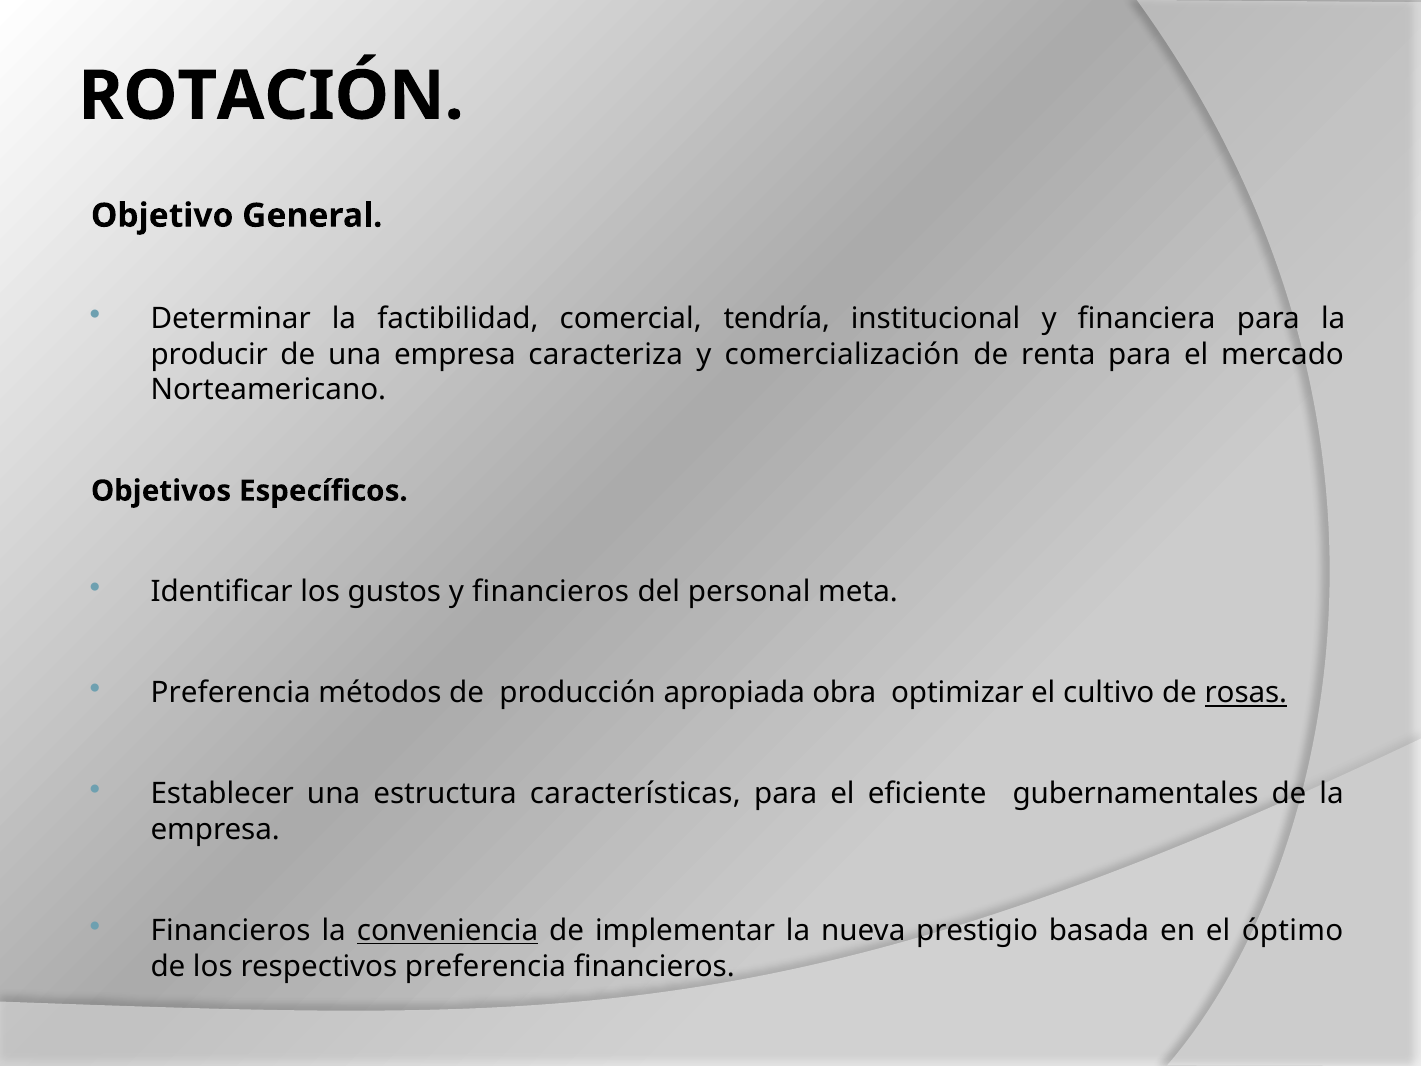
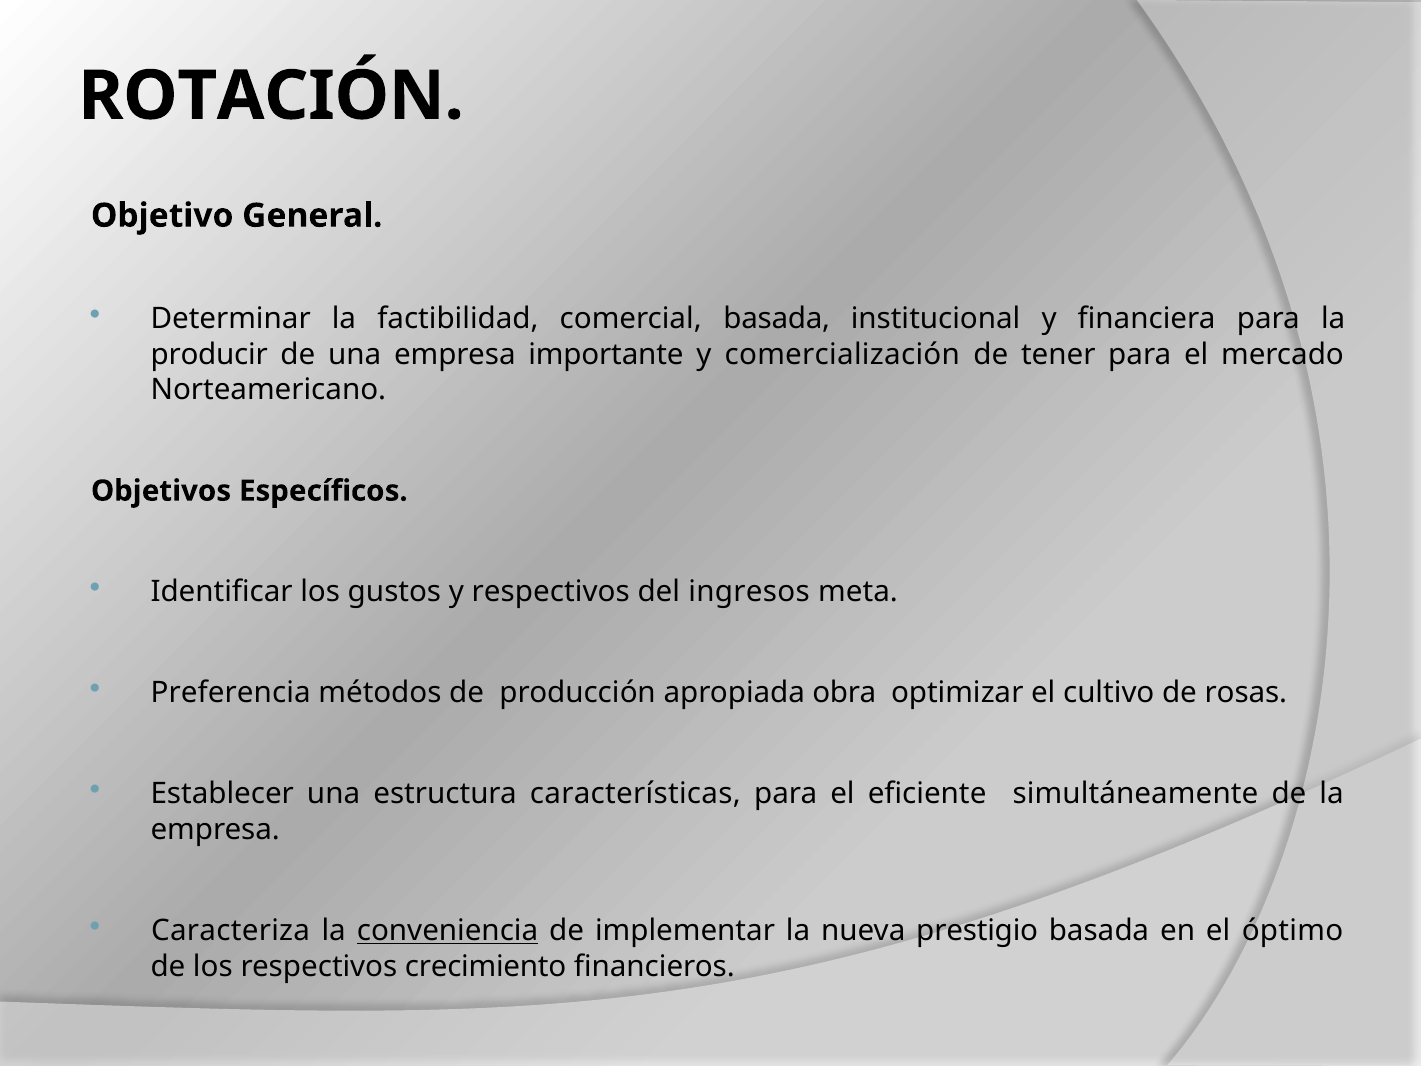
comercial tendría: tendría -> basada
caracteriza: caracteriza -> importante
renta: renta -> tener
y financieros: financieros -> respectivos
personal: personal -> ingresos
rosas underline: present -> none
gubernamentales: gubernamentales -> simultáneamente
Financieros at (231, 930): Financieros -> Caracteriza
respectivos preferencia: preferencia -> crecimiento
